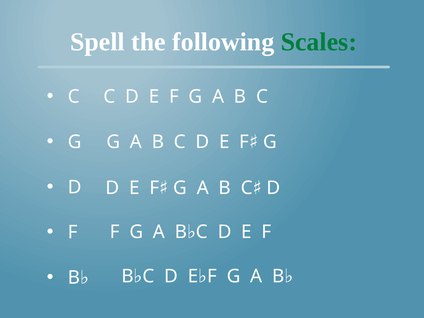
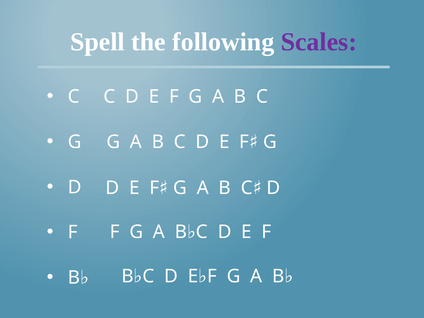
Scales colour: green -> purple
